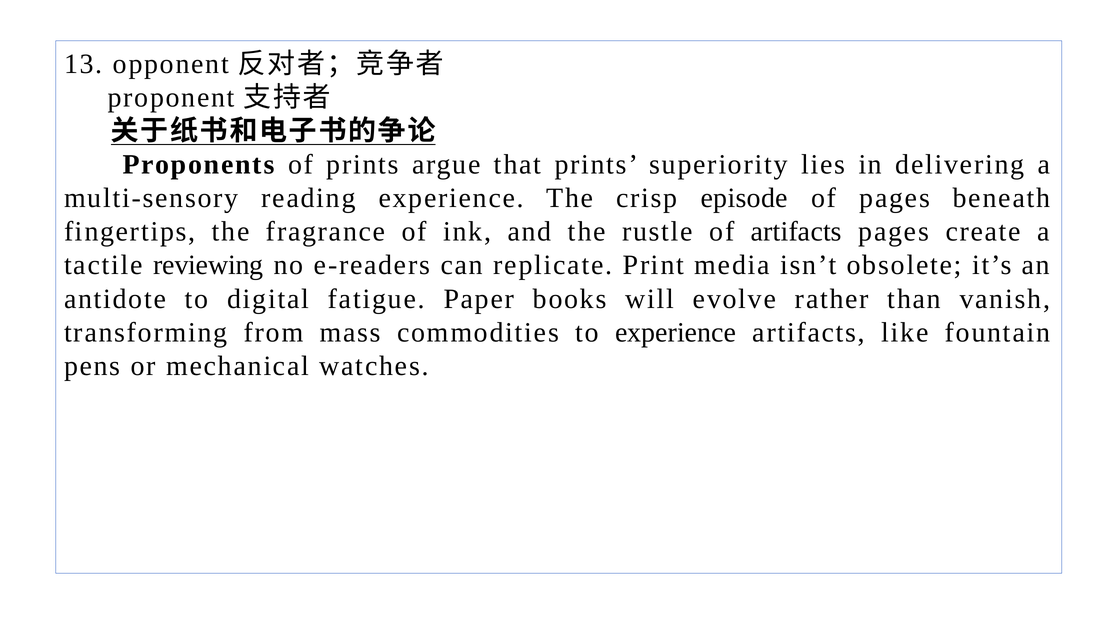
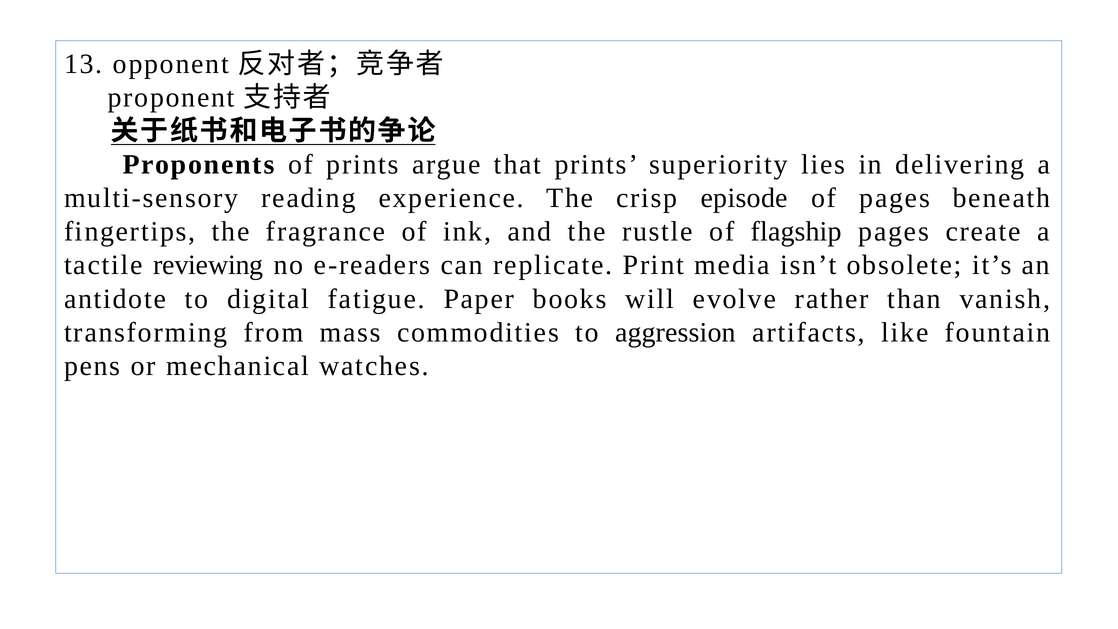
of artifacts: artifacts -> flagship
to experience: experience -> aggression
